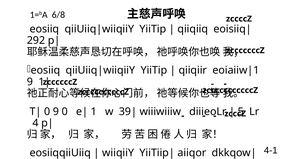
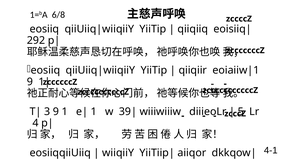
0 at (47, 112): 0 -> 3
9 0: 0 -> 1
